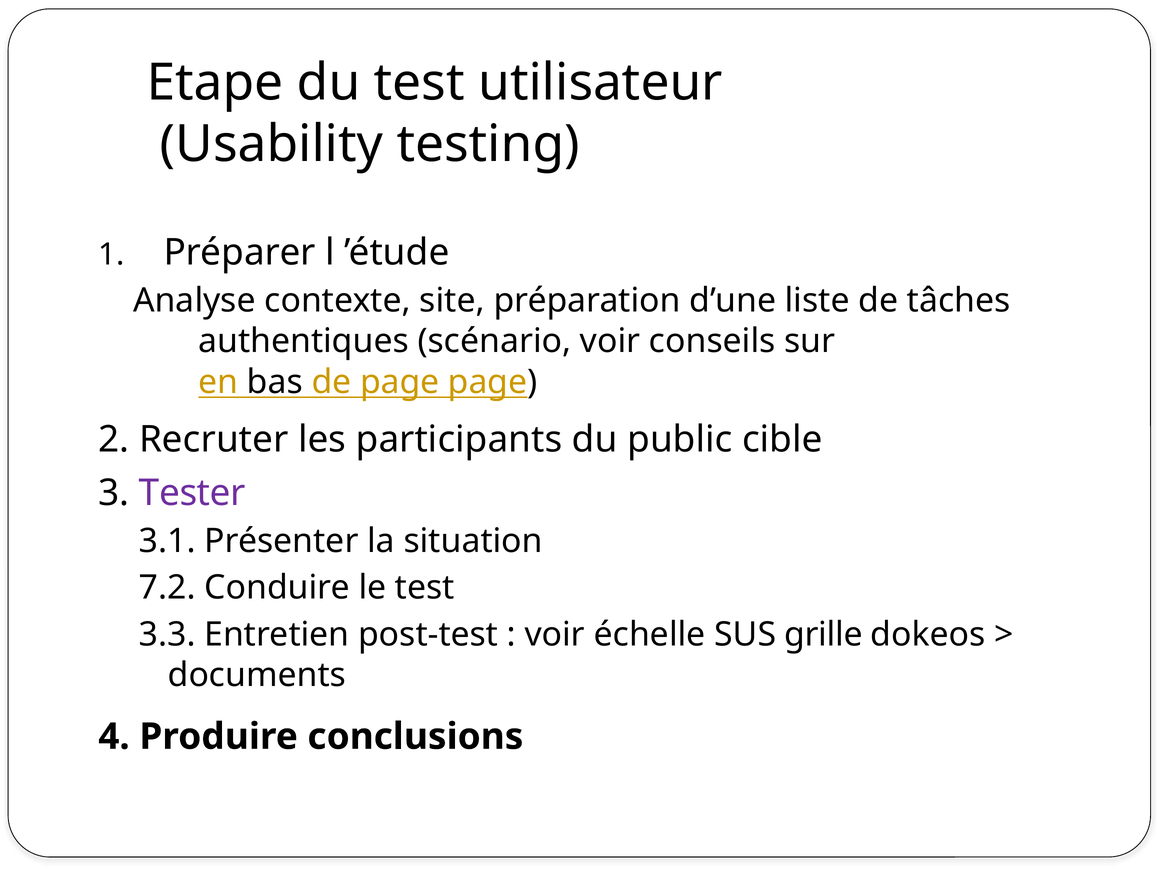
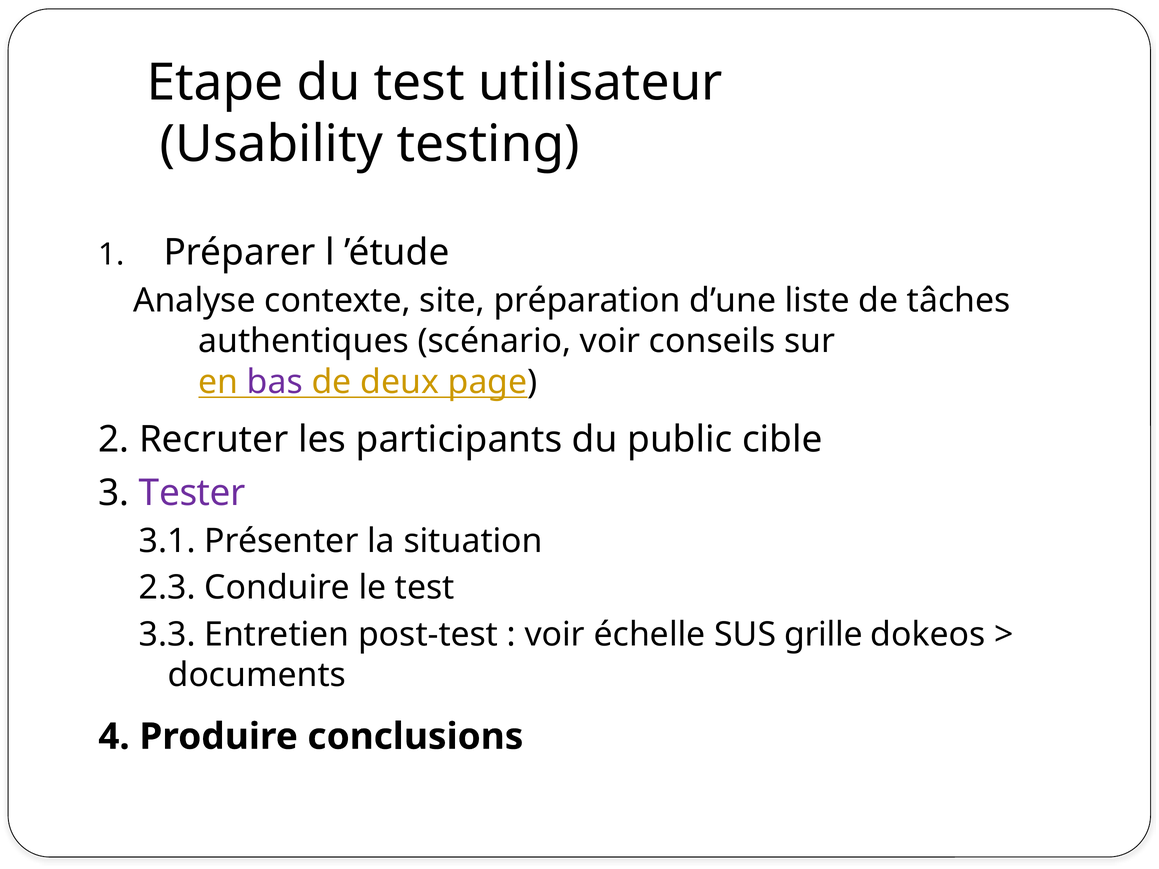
bas colour: black -> purple
de page: page -> deux
7.2: 7.2 -> 2.3
